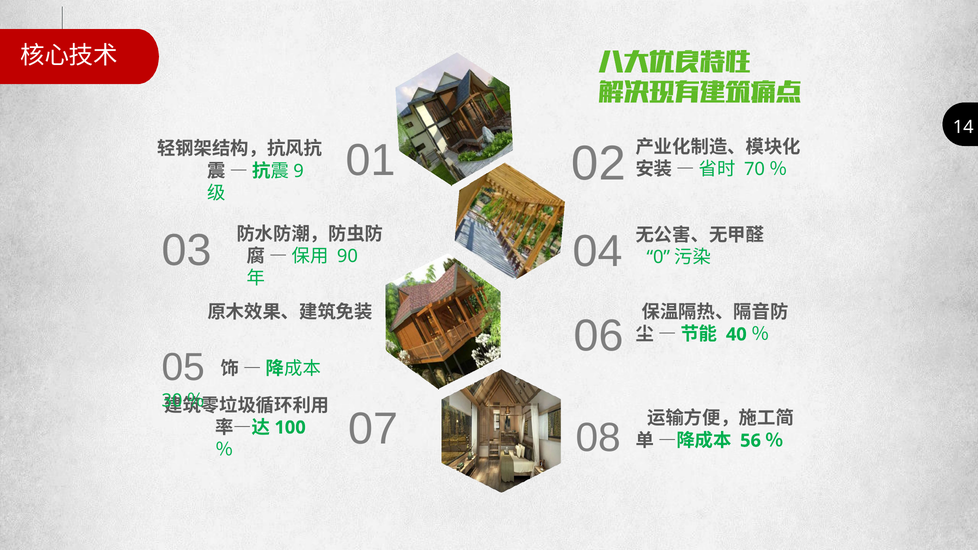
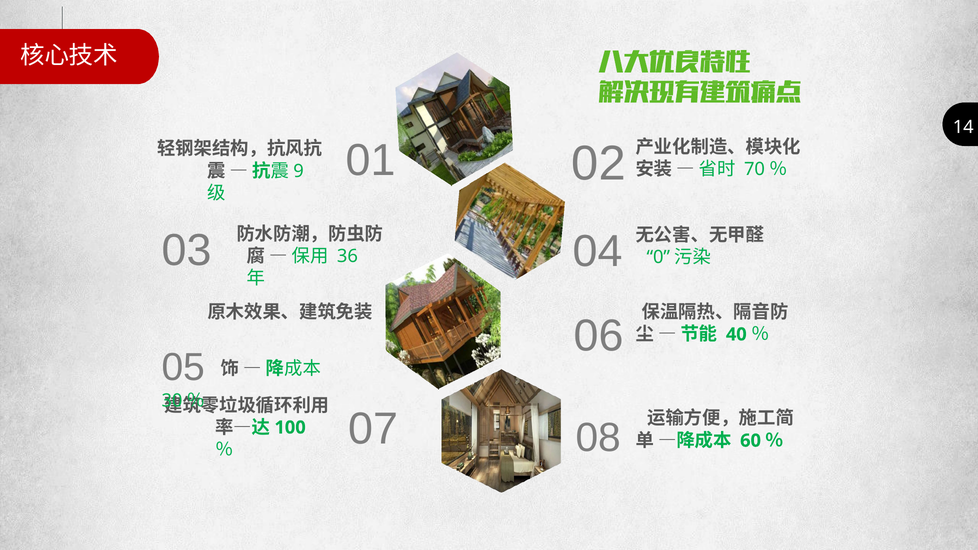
90: 90 -> 36
56: 56 -> 60
